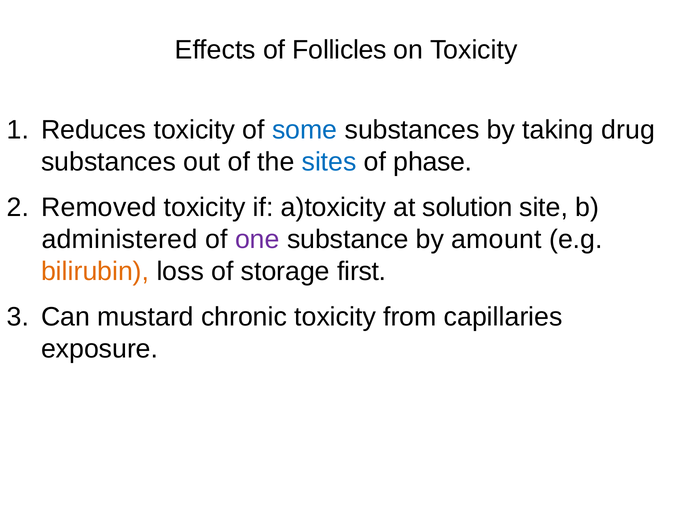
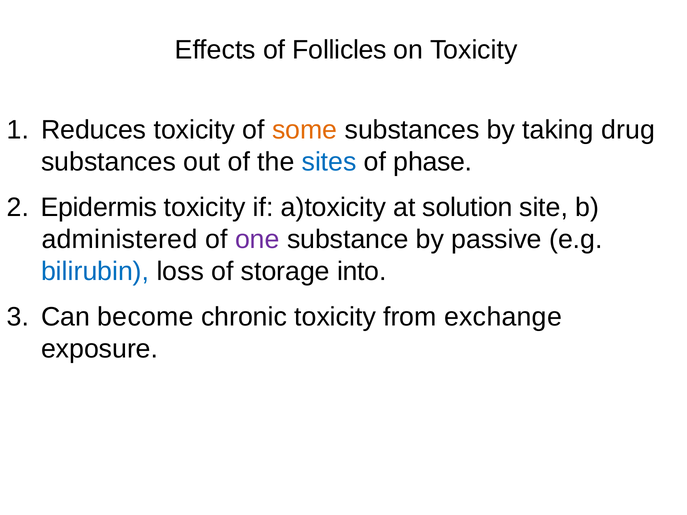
some colour: blue -> orange
Removed: Removed -> Epidermis
amount: amount -> passive
bilirubin colour: orange -> blue
first: first -> into
mustard: mustard -> become
capillaries: capillaries -> exchange
